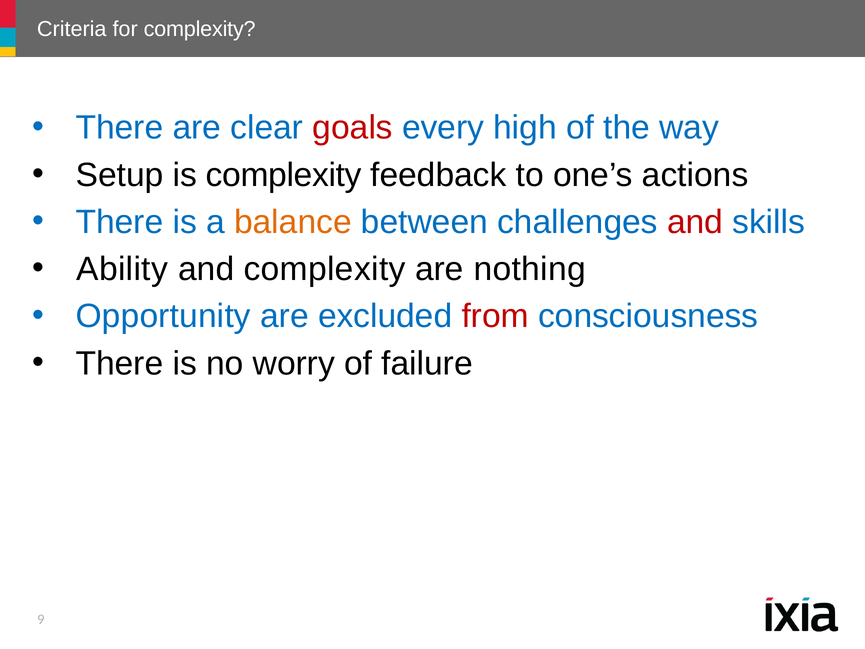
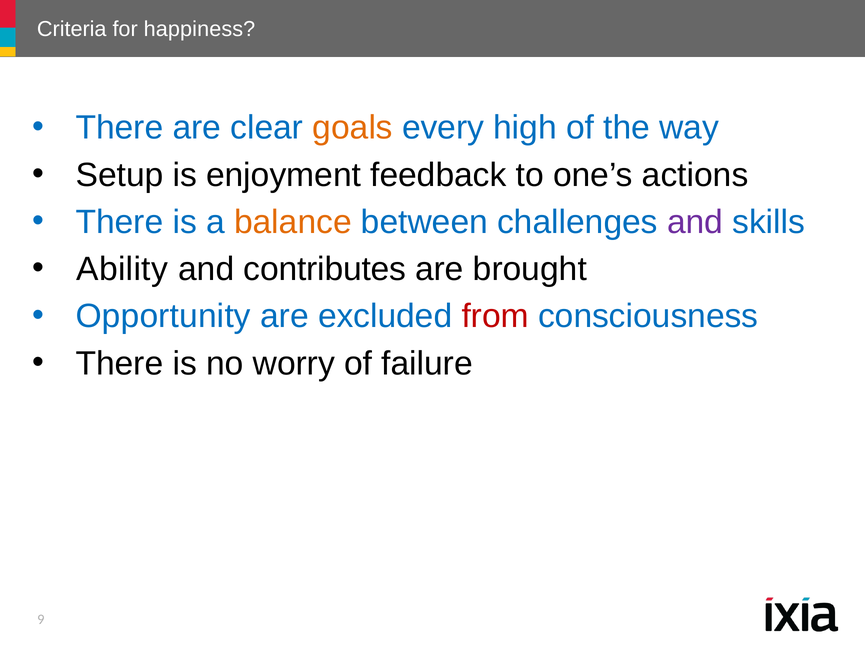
for complexity: complexity -> happiness
goals colour: red -> orange
is complexity: complexity -> enjoyment
and at (695, 222) colour: red -> purple
and complexity: complexity -> contributes
nothing: nothing -> brought
